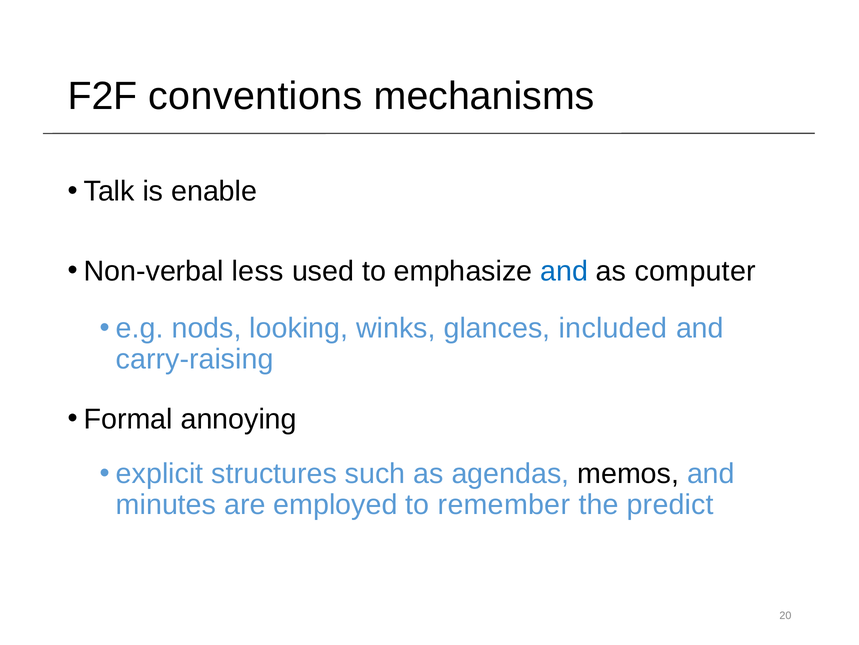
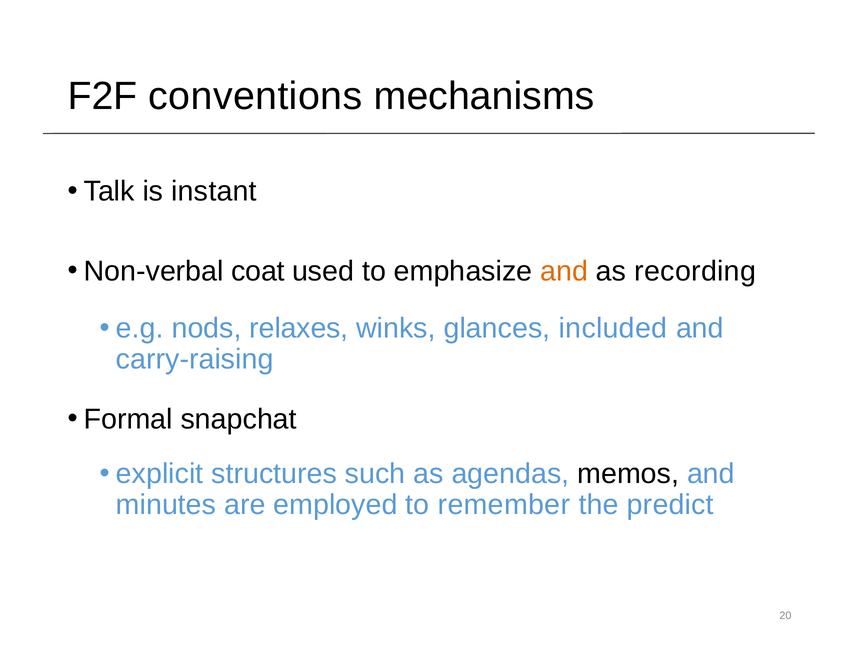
enable: enable -> instant
less: less -> coat
and at (564, 271) colour: blue -> orange
computer: computer -> recording
looking: looking -> relaxes
annoying: annoying -> snapchat
